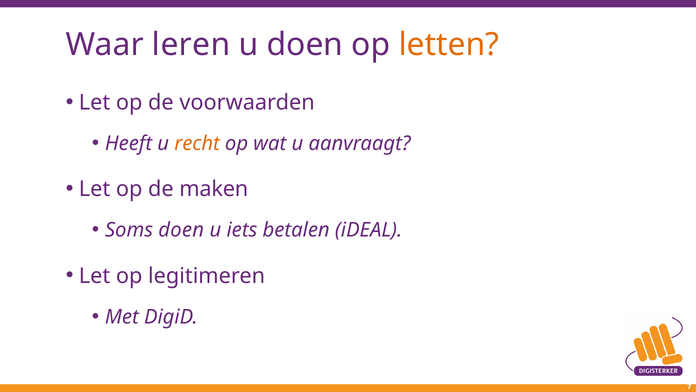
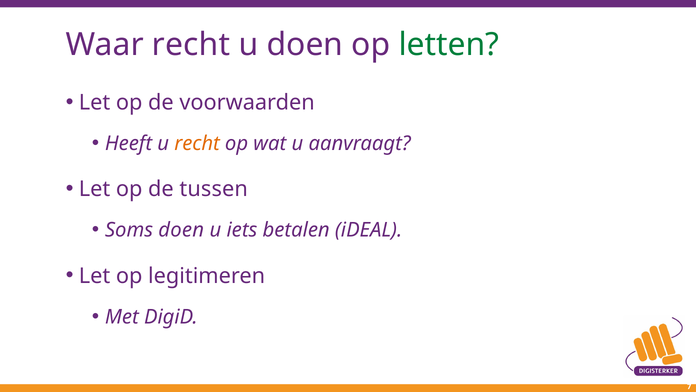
Waar leren: leren -> recht
letten colour: orange -> green
maken: maken -> tussen
